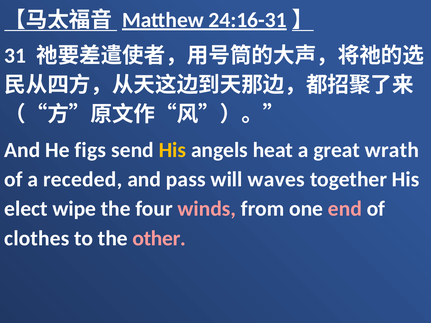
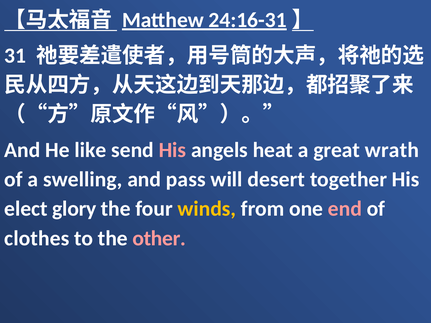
figs: figs -> like
His at (172, 150) colour: yellow -> pink
receded: receded -> swelling
waves: waves -> desert
wipe: wipe -> glory
winds colour: pink -> yellow
